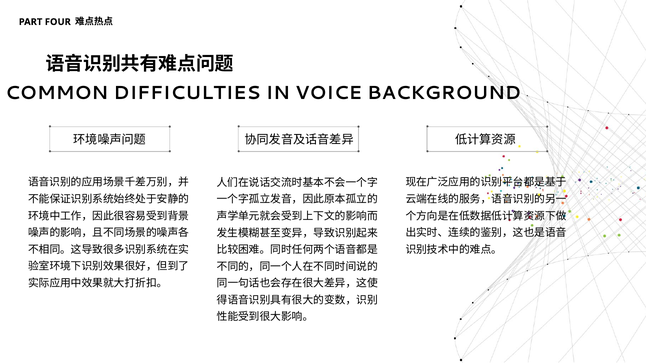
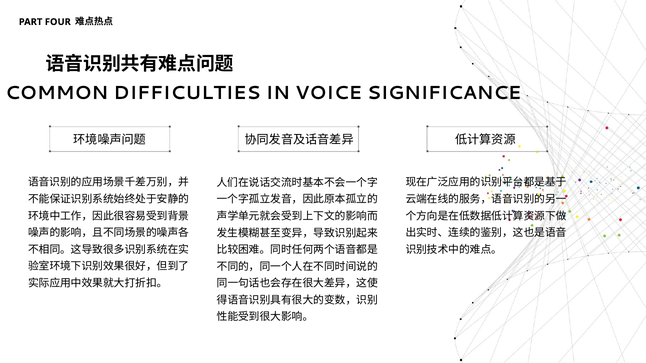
BACKGROUND: BACKGROUND -> SIGNIFICANCE
